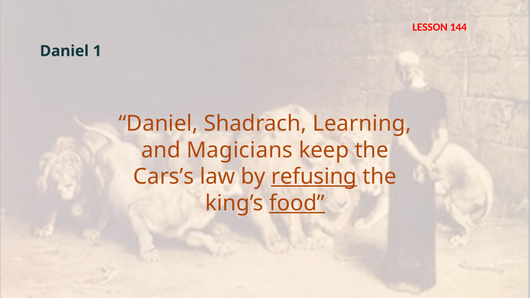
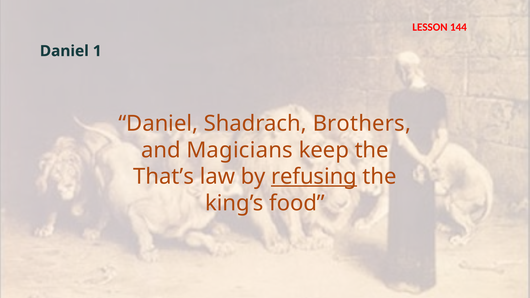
Learning: Learning -> Brothers
Cars’s: Cars’s -> That’s
food underline: present -> none
